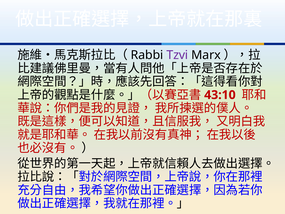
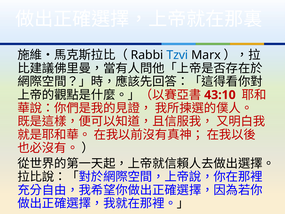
Tzvi colour: purple -> blue
